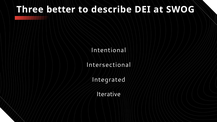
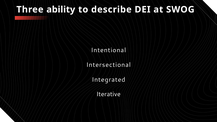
better: better -> ability
